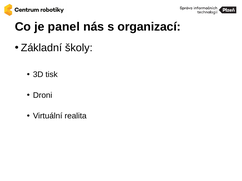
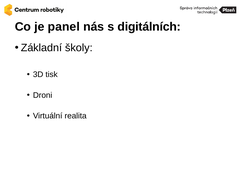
organizací: organizací -> digitálních
